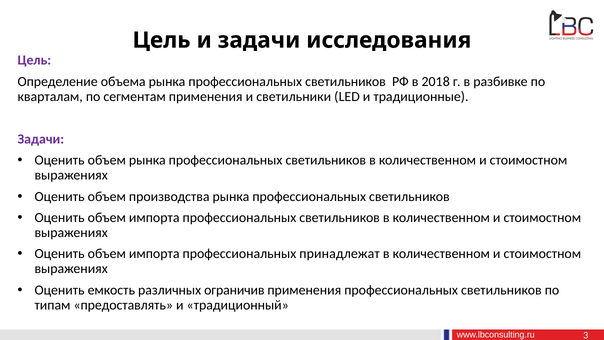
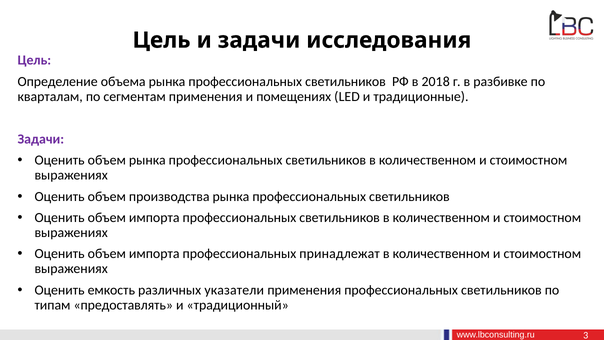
светильники: светильники -> помещениях
ограничив: ограничив -> указатели
